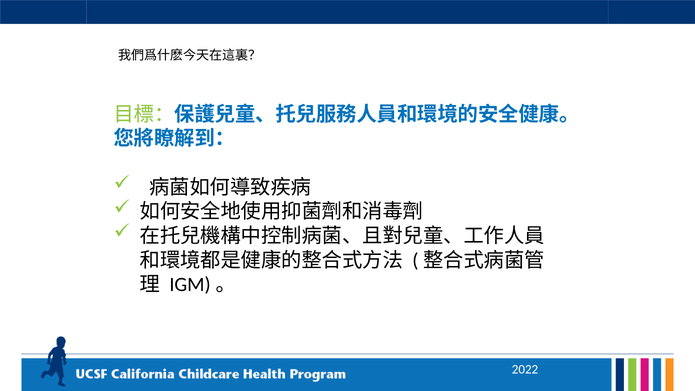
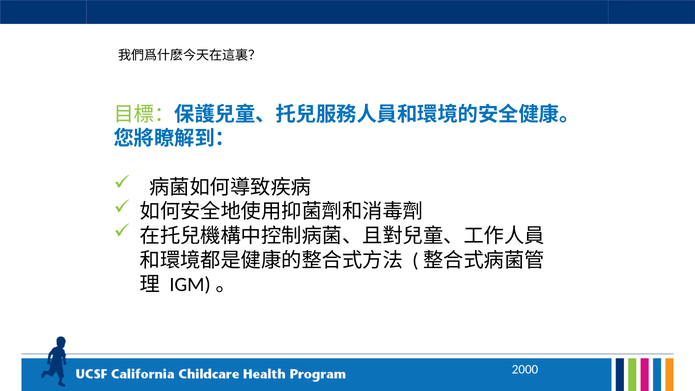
2022: 2022 -> 2000
